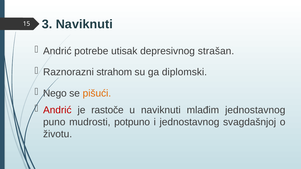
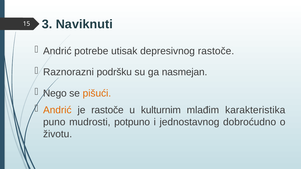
depresivnog strašan: strašan -> rastoče
strahom: strahom -> podršku
diplomski: diplomski -> nasmejan
Andrić at (57, 110) colour: red -> orange
u naviknuti: naviknuti -> kulturnim
mlađim jednostavnog: jednostavnog -> karakteristika
svagdašnjoj: svagdašnjoj -> dobroćudno
